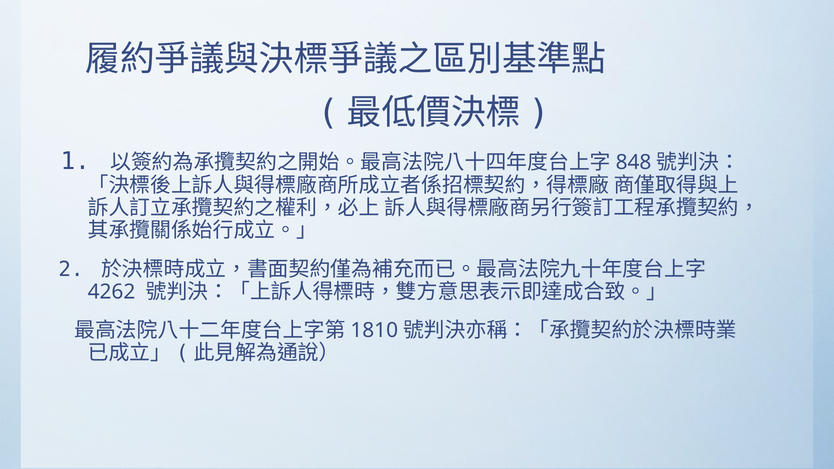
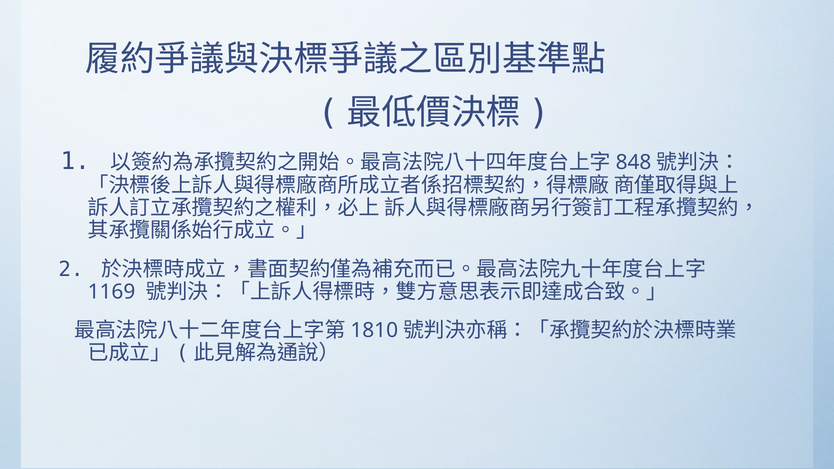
4262: 4262 -> 1169
